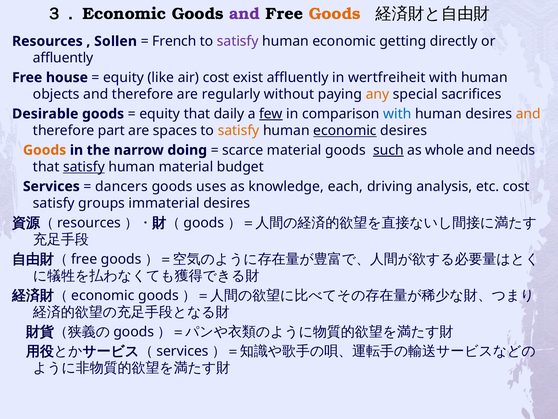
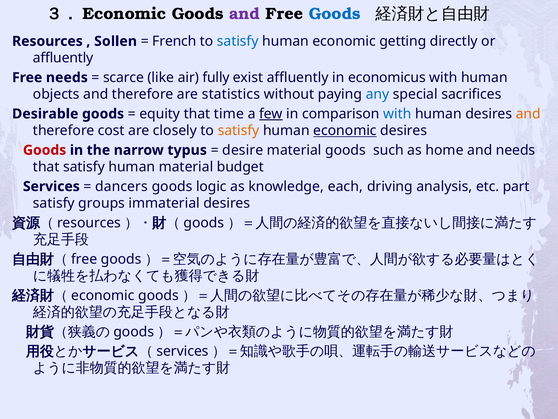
Goods at (335, 14) colour: orange -> blue
satisfy at (238, 41) colour: purple -> blue
Free house: house -> needs
equity at (123, 77): equity -> scarce
air cost: cost -> fully
wertfreiheit: wertfreiheit -> economicus
regularly: regularly -> statistics
any colour: orange -> blue
daily: daily -> time
part: part -> cost
spaces: spaces -> closely
Goods at (45, 150) colour: orange -> red
doing: doing -> typus
scarce: scarce -> desire
such underline: present -> none
whole: whole -> home
satisfy at (84, 167) underline: present -> none
uses: uses -> logic
etc cost: cost -> part
